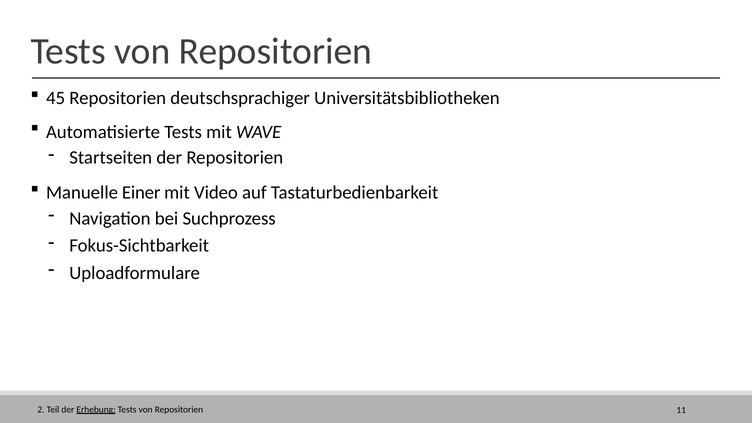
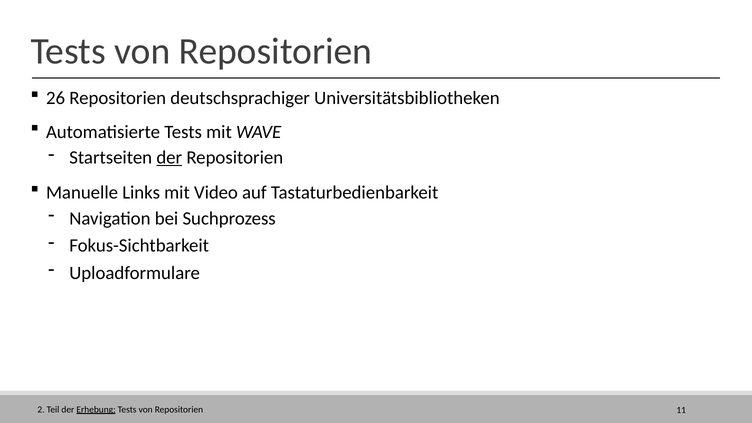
45: 45 -> 26
der at (169, 158) underline: none -> present
Einer: Einer -> Links
